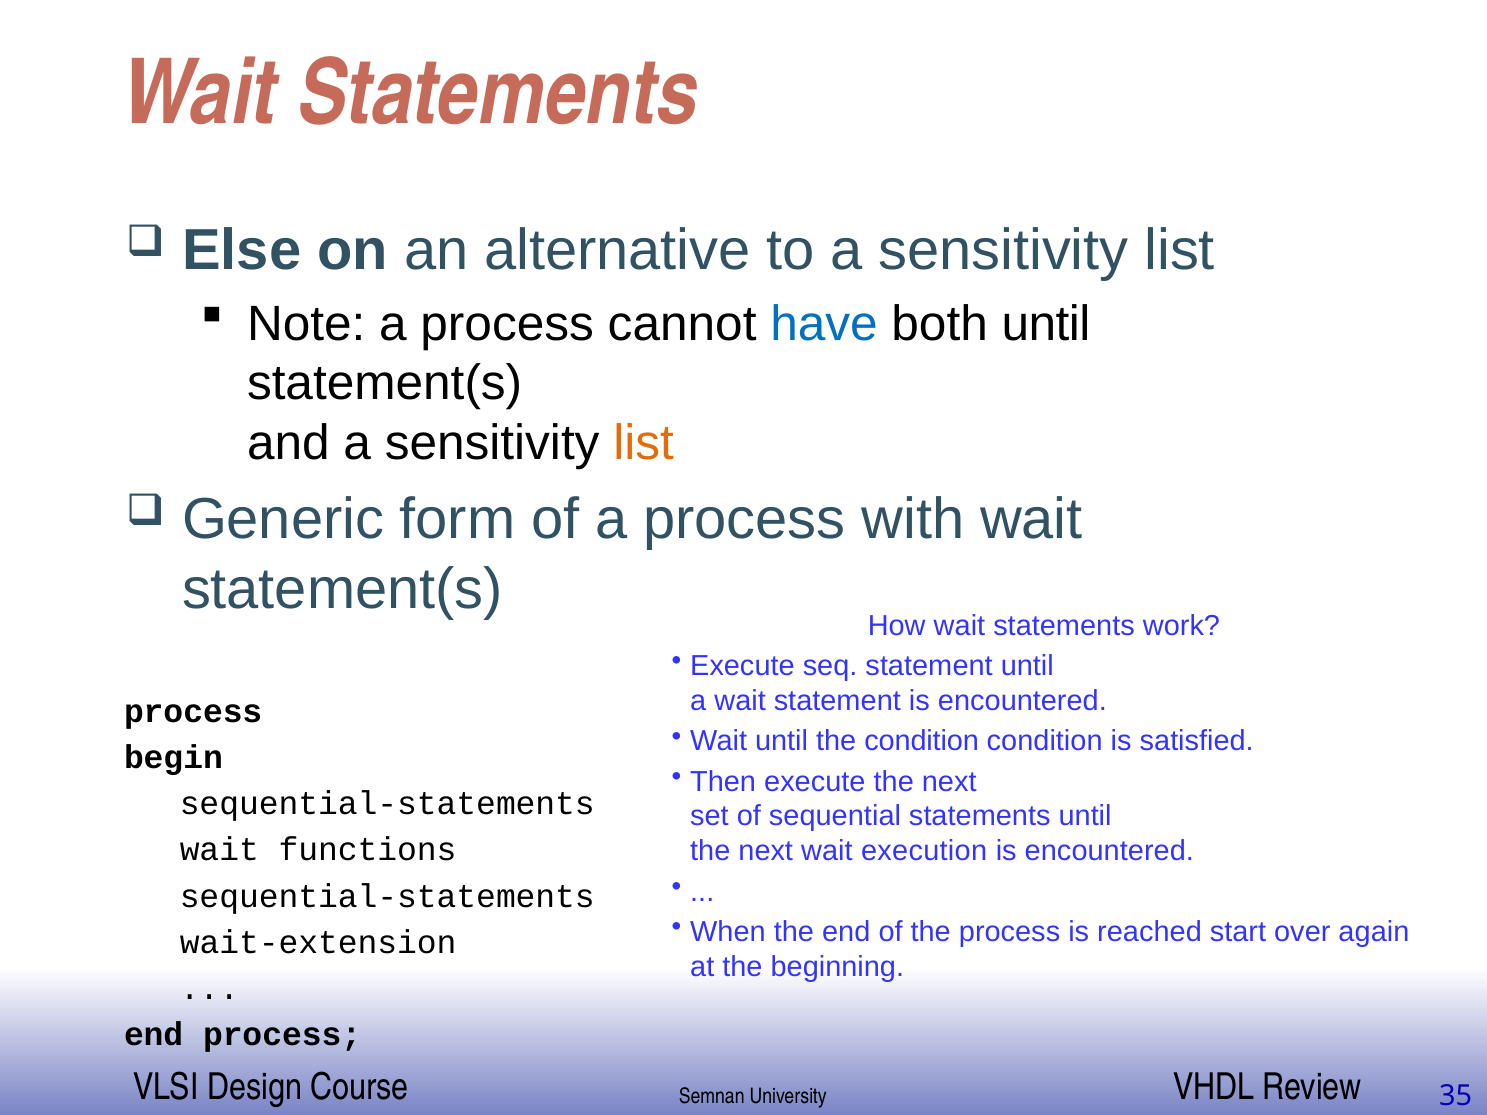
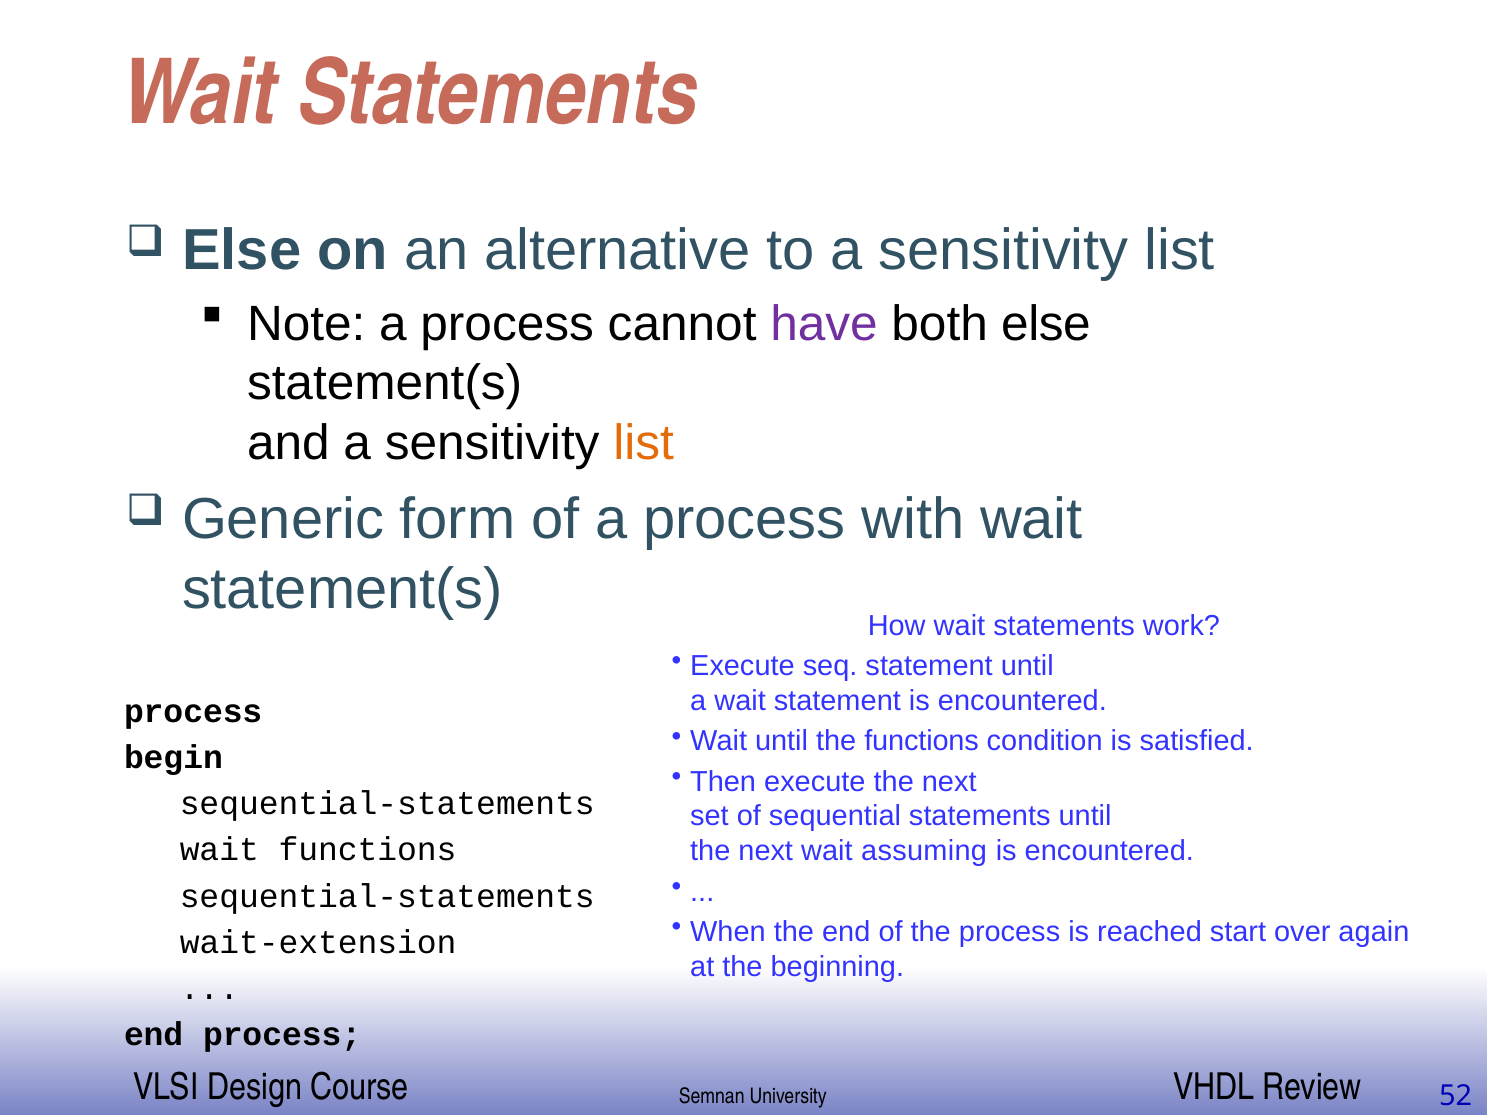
have colour: blue -> purple
both until: until -> else
the condition: condition -> functions
execution: execution -> assuming
35: 35 -> 52
